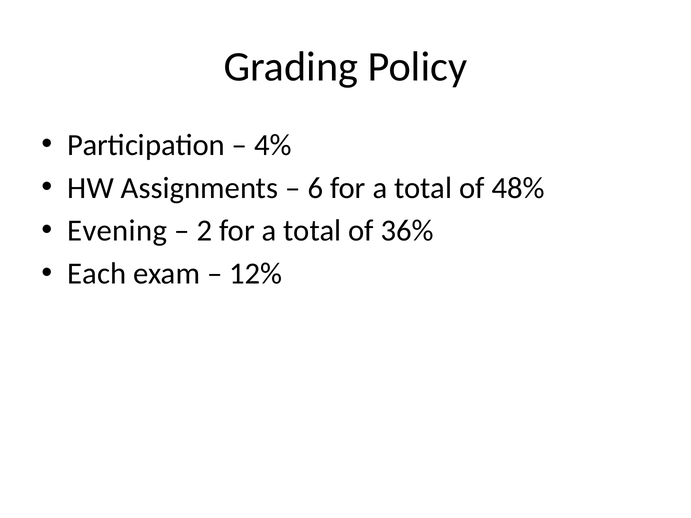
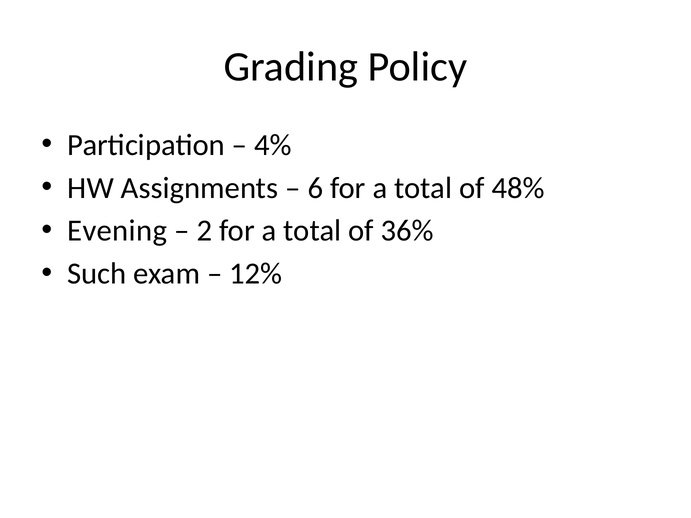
Each: Each -> Such
